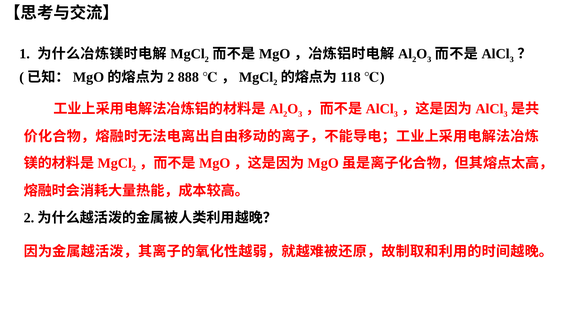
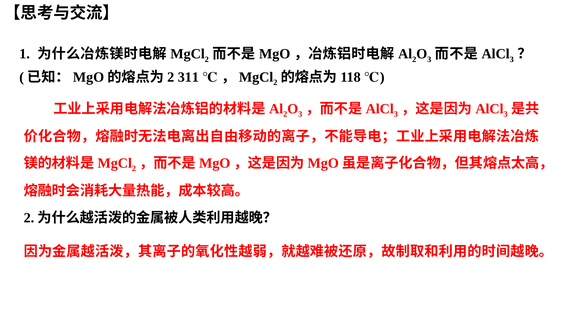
888: 888 -> 311
